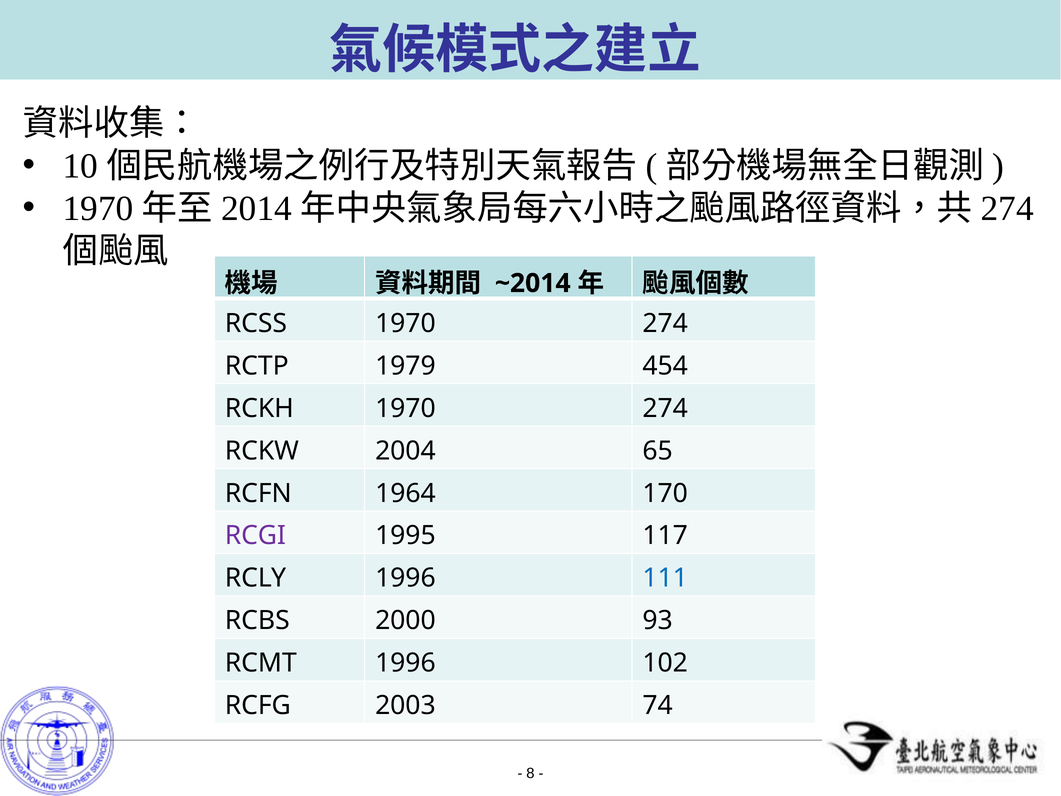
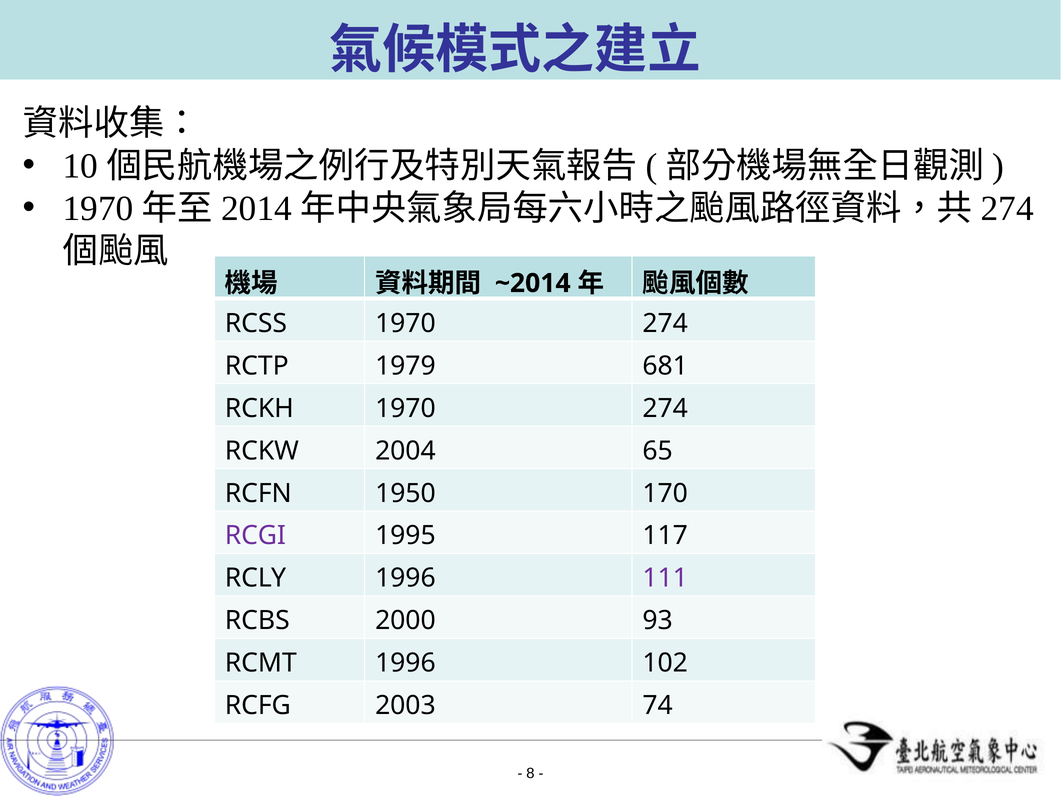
454: 454 -> 681
1964: 1964 -> 1950
111 colour: blue -> purple
